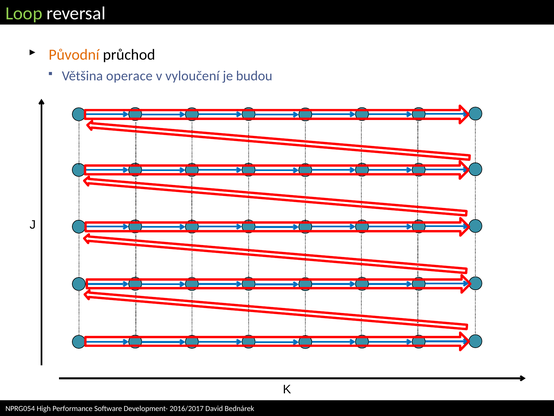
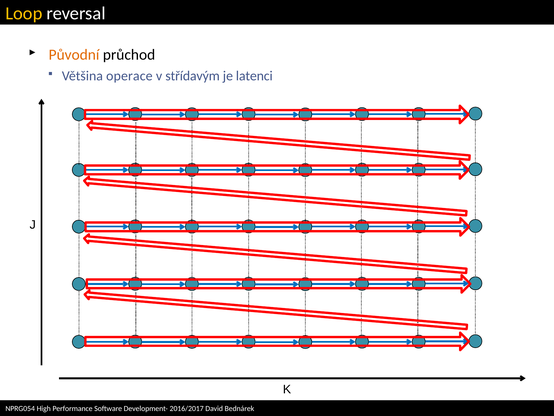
Loop colour: light green -> yellow
vyloučení: vyloučení -> střídavým
budou: budou -> latenci
